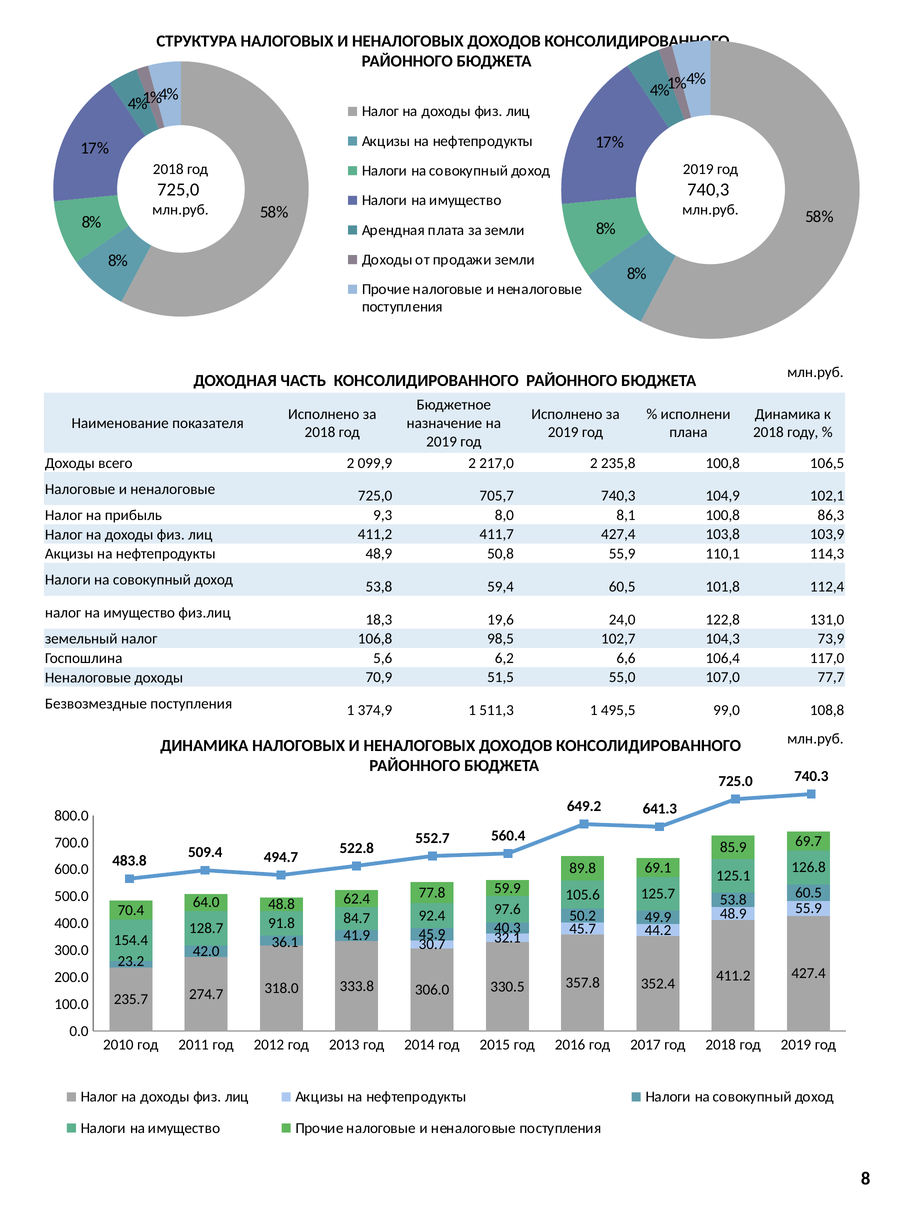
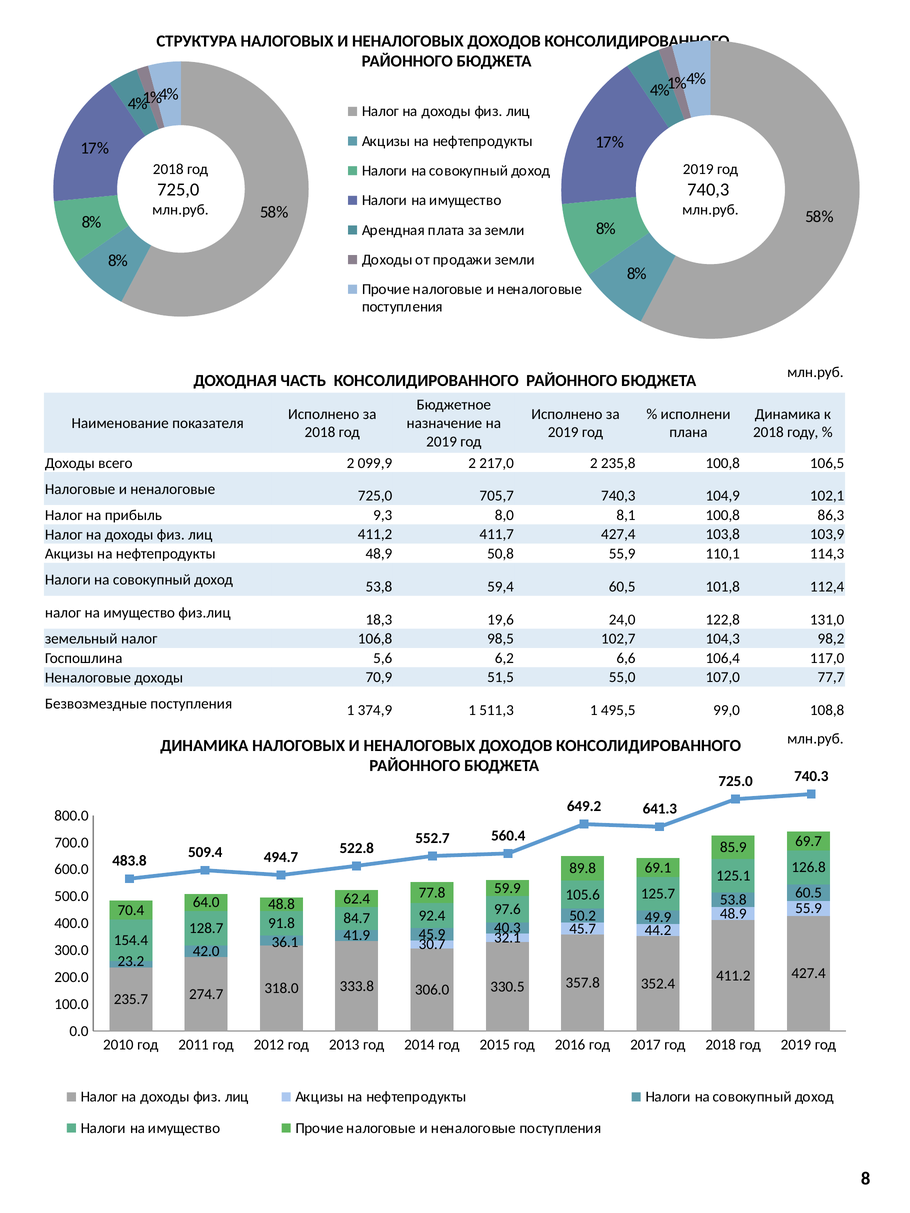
73,9: 73,9 -> 98,2
